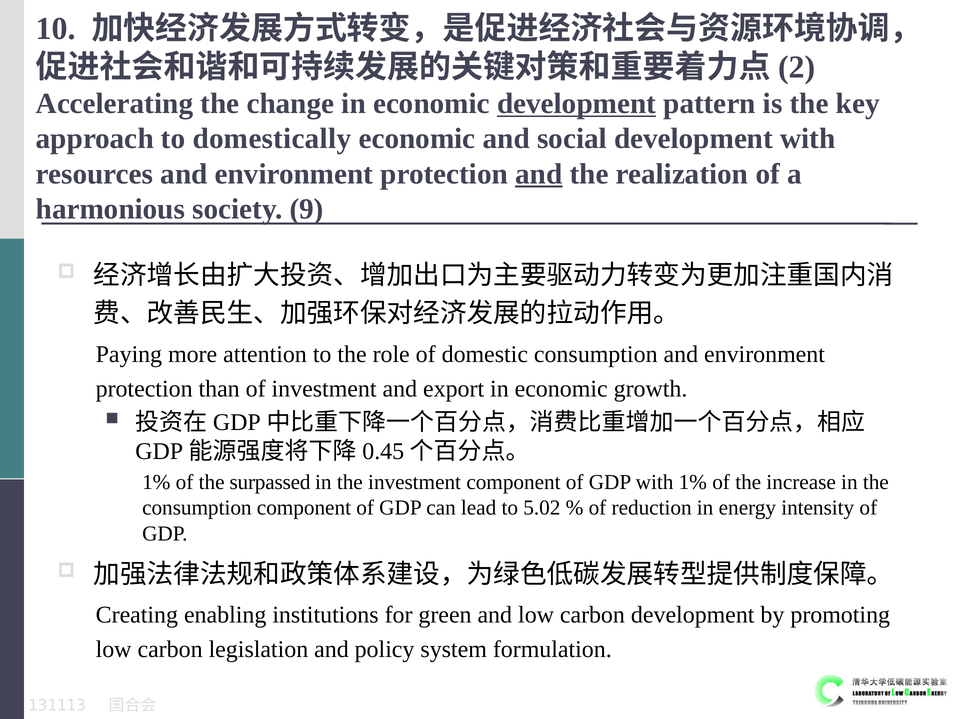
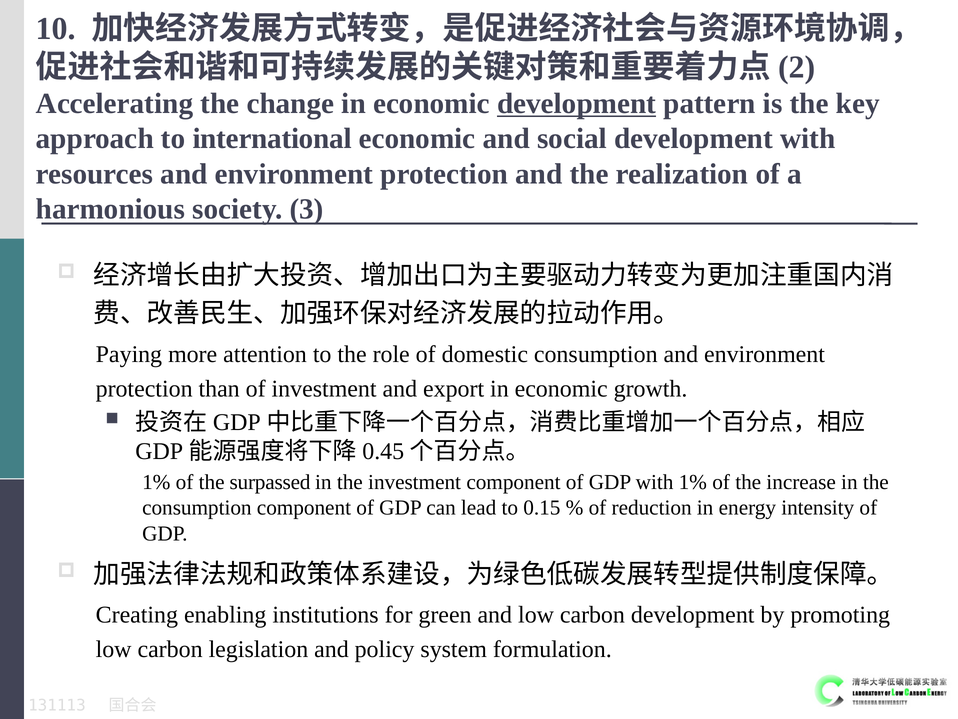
domestically: domestically -> international
and at (539, 174) underline: present -> none
9: 9 -> 3
5.02: 5.02 -> 0.15
